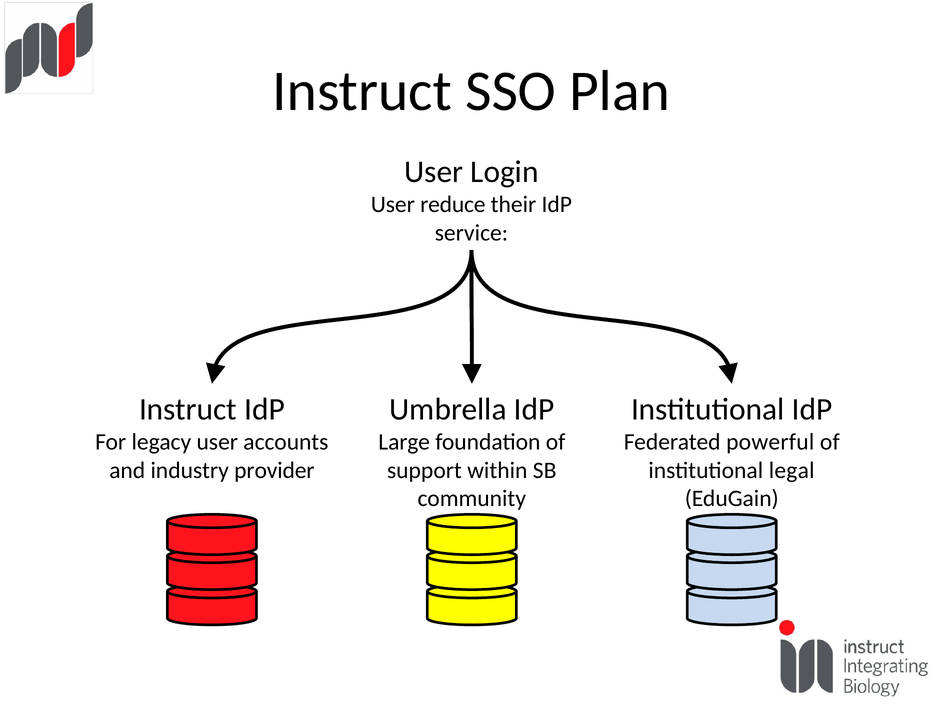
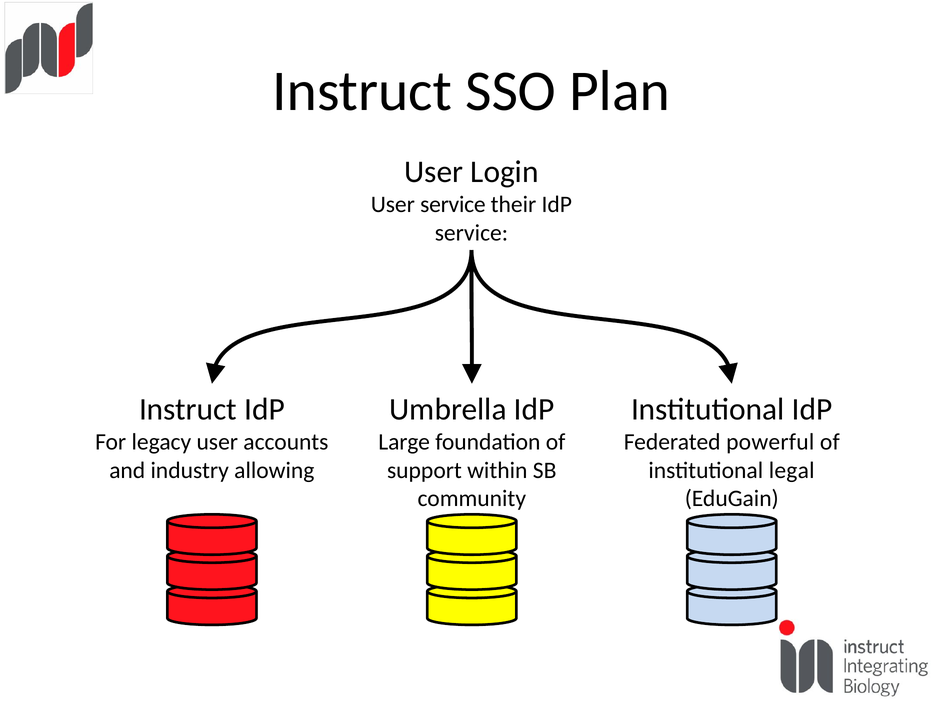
User reduce: reduce -> service
provider: provider -> allowing
